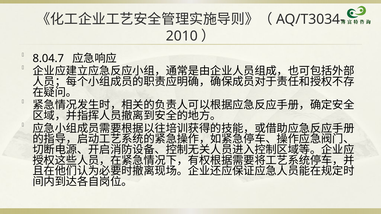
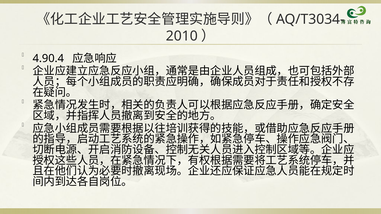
8.04.7: 8.04.7 -> 4.90.4
